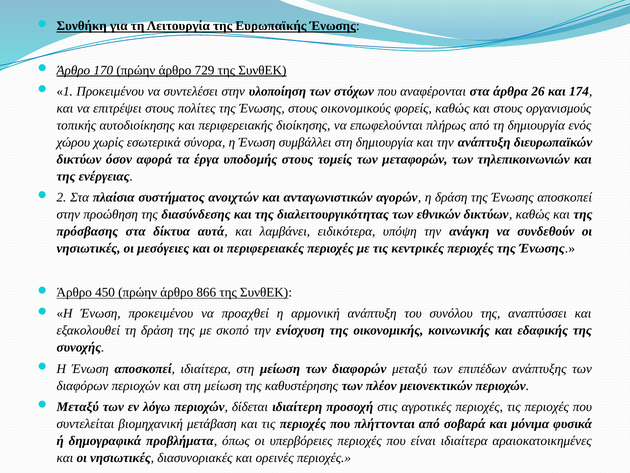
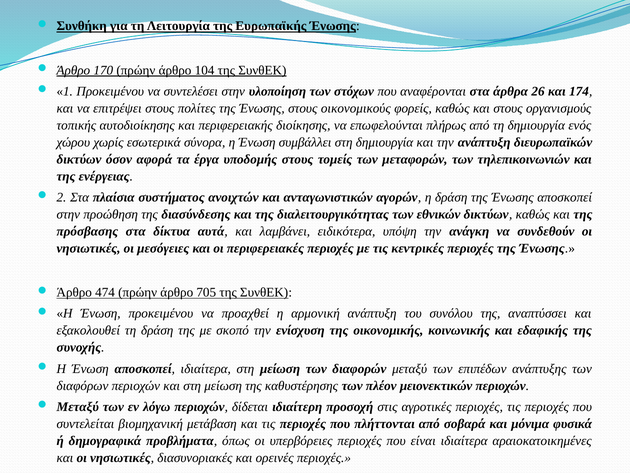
729: 729 -> 104
450: 450 -> 474
866: 866 -> 705
